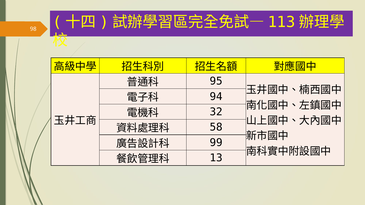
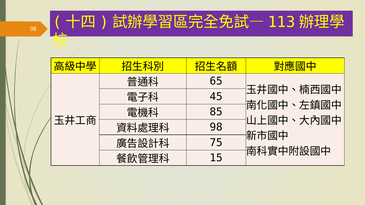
95: 95 -> 65
94: 94 -> 45
32: 32 -> 85
58 at (216, 127): 58 -> 98
99: 99 -> 75
13: 13 -> 15
